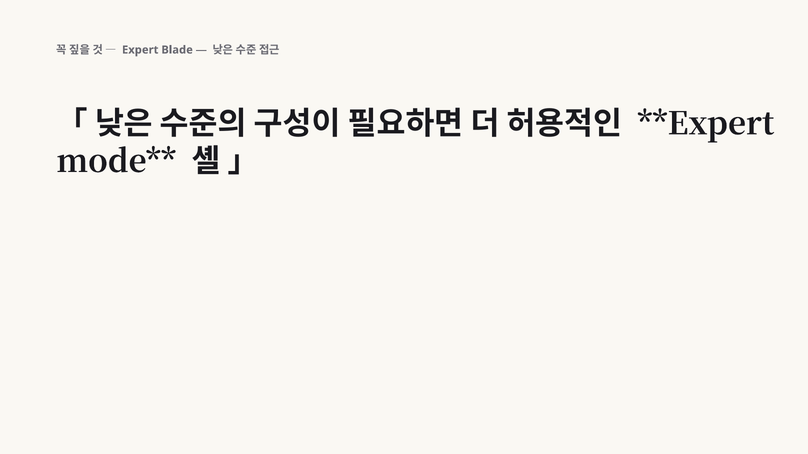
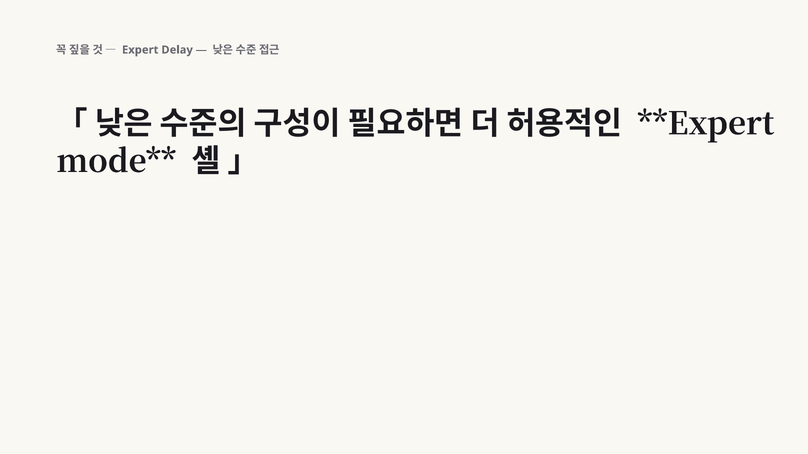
Blade: Blade -> Delay
